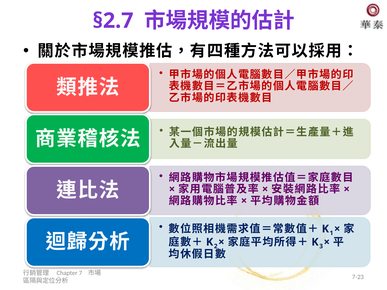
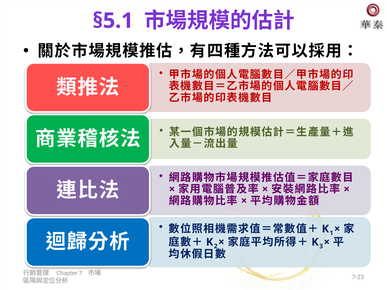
§2.7: §2.7 -> §5.1
